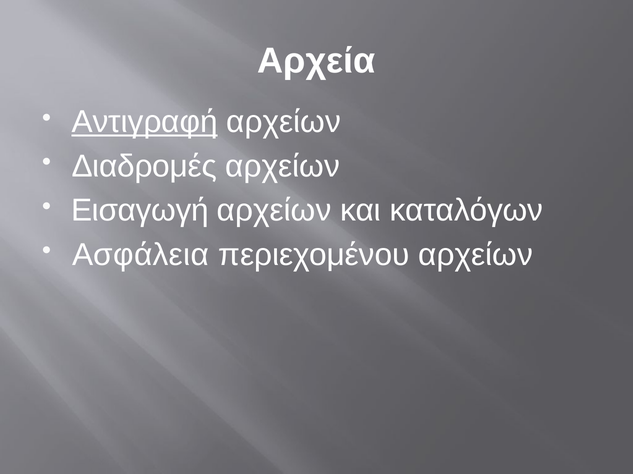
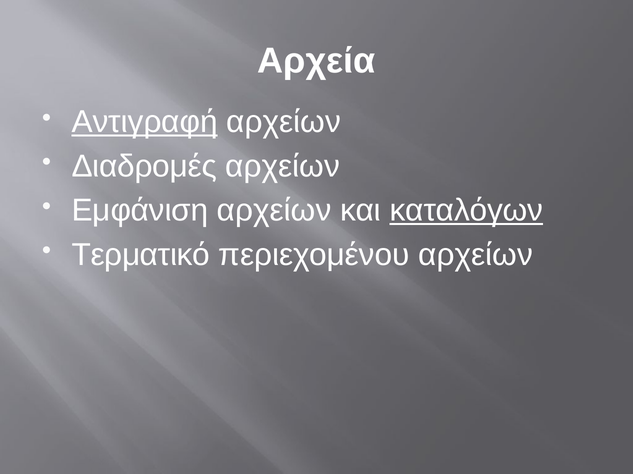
Εισαγωγή: Εισαγωγή -> Εμφάνιση
καταλόγων underline: none -> present
Ασφάλεια: Ασφάλεια -> Τερματικό
